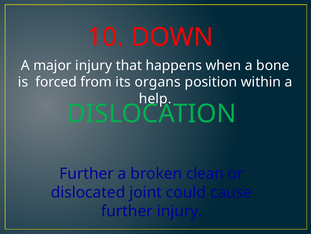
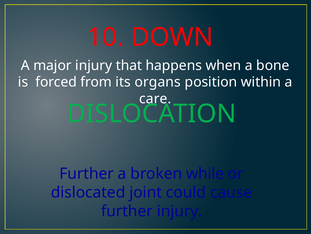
help: help -> care
clean: clean -> while
